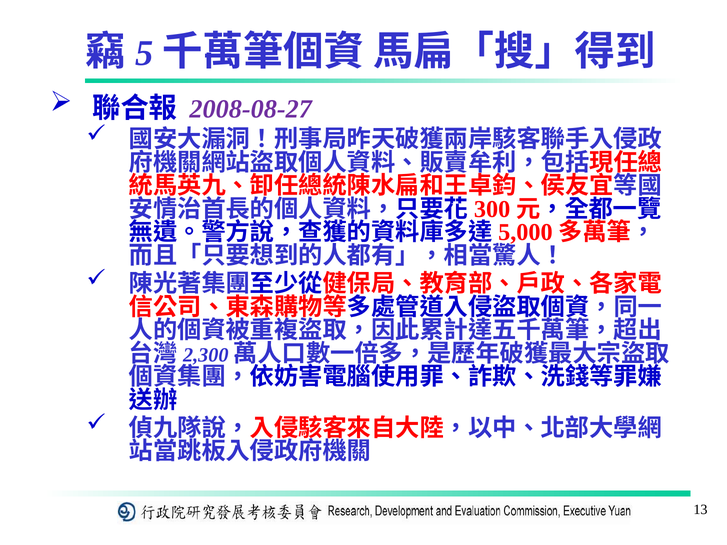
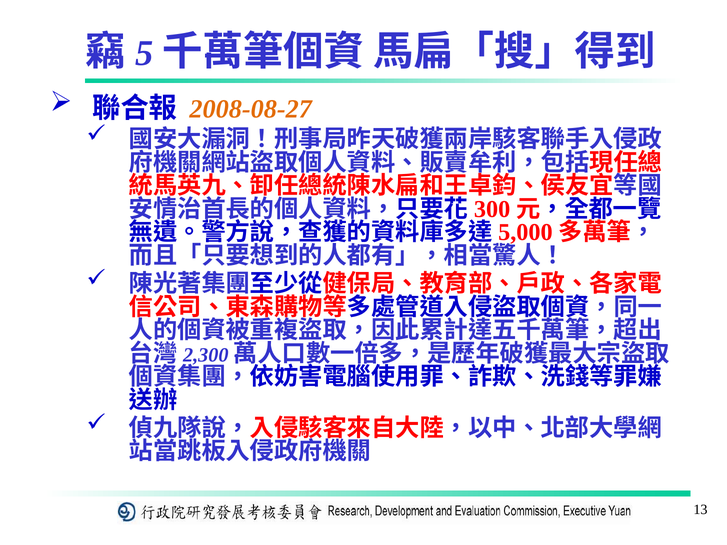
2008-08-27 colour: purple -> orange
